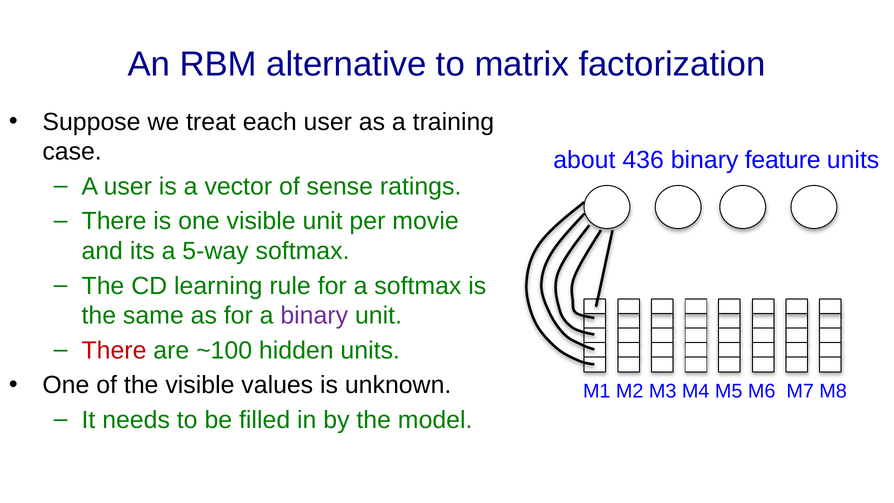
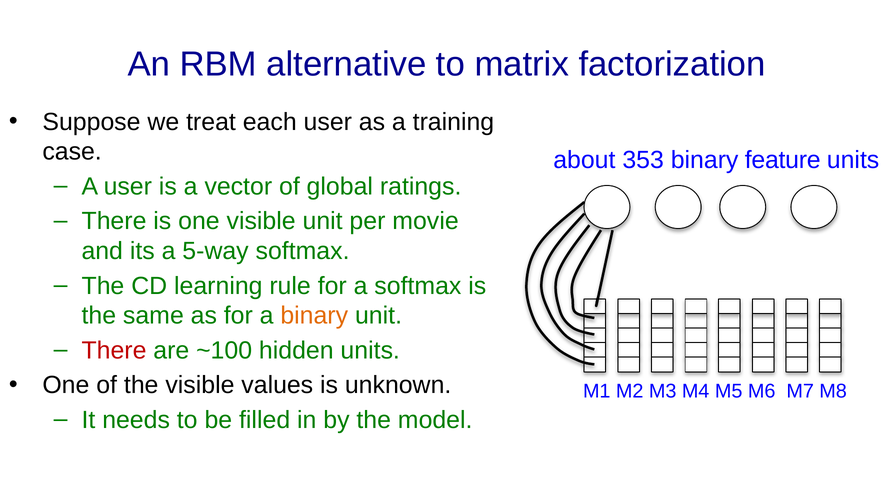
436: 436 -> 353
sense: sense -> global
binary at (314, 316) colour: purple -> orange
